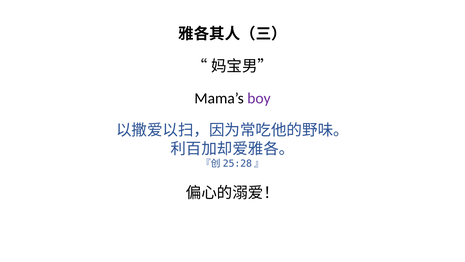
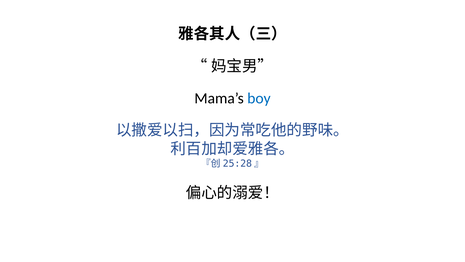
boy colour: purple -> blue
